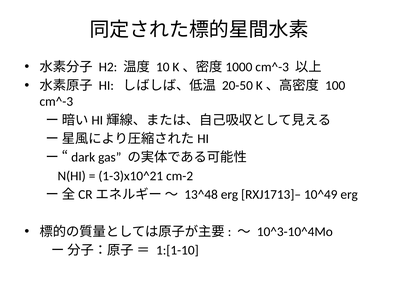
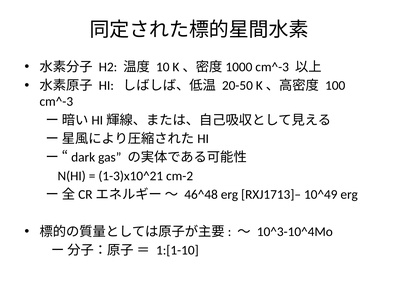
13^48: 13^48 -> 46^48
